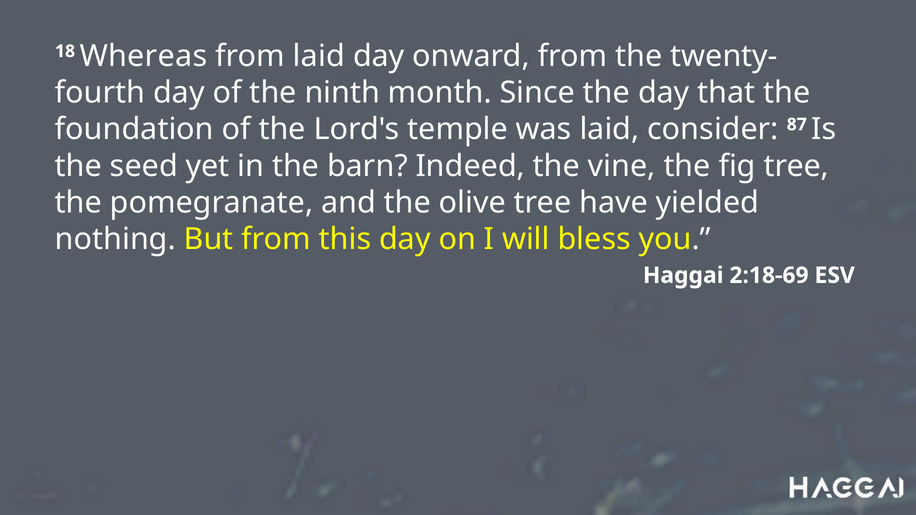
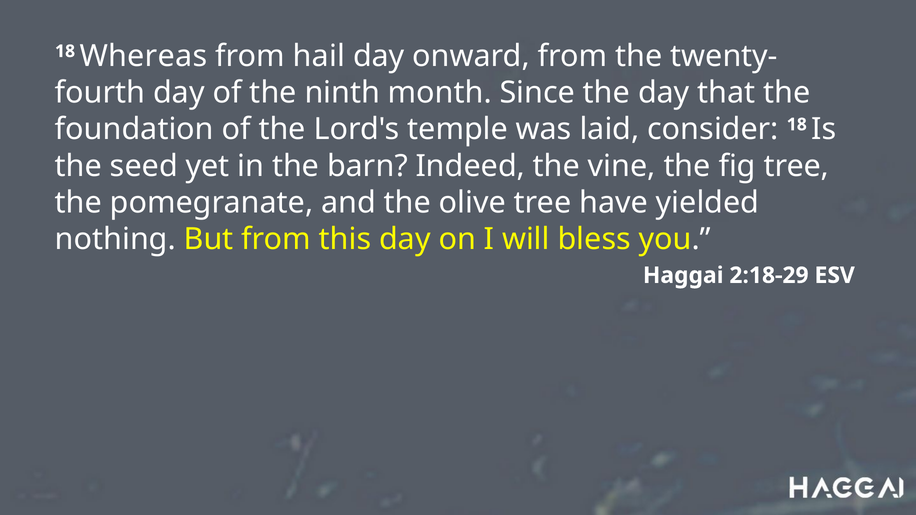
from laid: laid -> hail
consider 87: 87 -> 18
2:18-69: 2:18-69 -> 2:18-29
